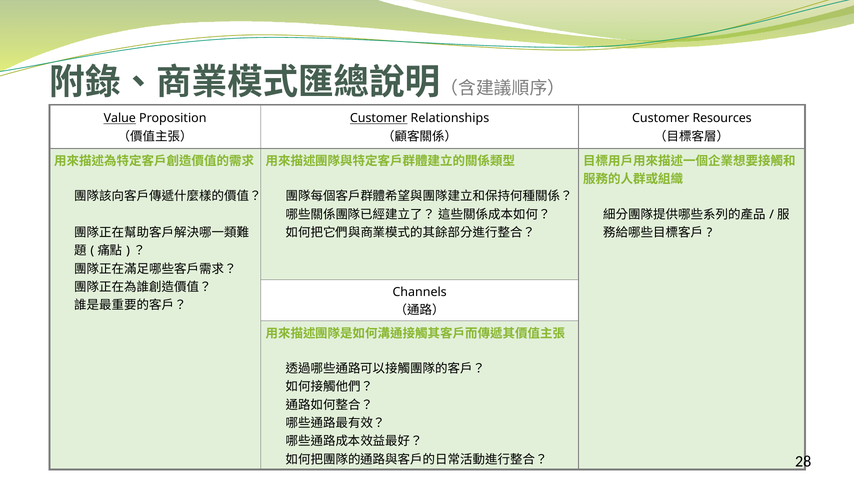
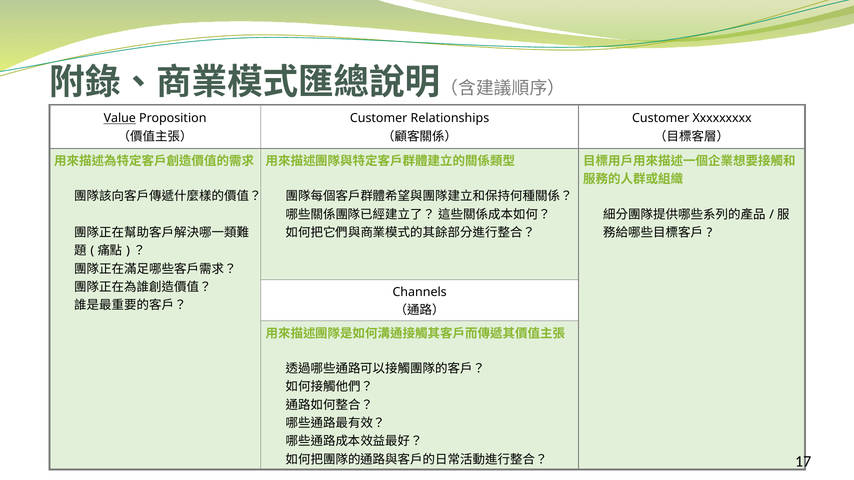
Customer at (379, 118) underline: present -> none
Resources: Resources -> Xxxxxxxxx
28: 28 -> 17
